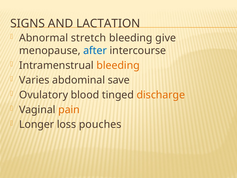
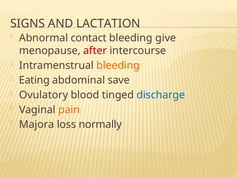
stretch: stretch -> contact
after colour: blue -> red
Varies: Varies -> Eating
discharge colour: orange -> blue
Longer: Longer -> Majora
pouches: pouches -> normally
